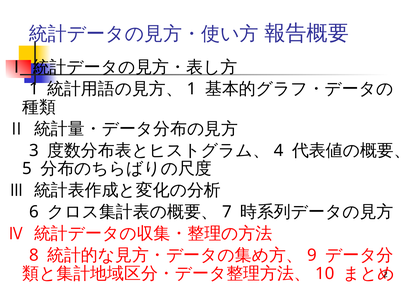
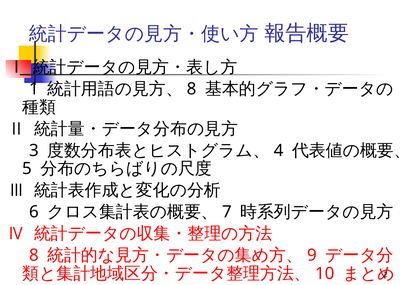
1 at (192, 89): 1 -> 8
